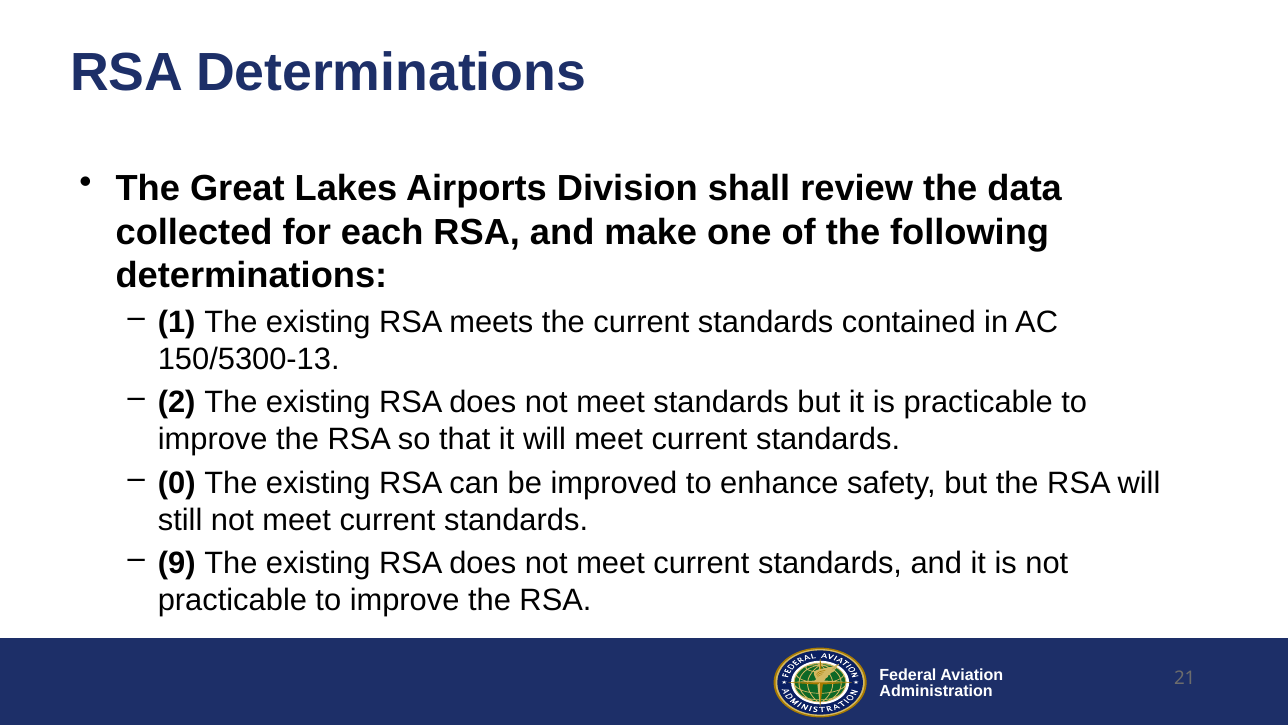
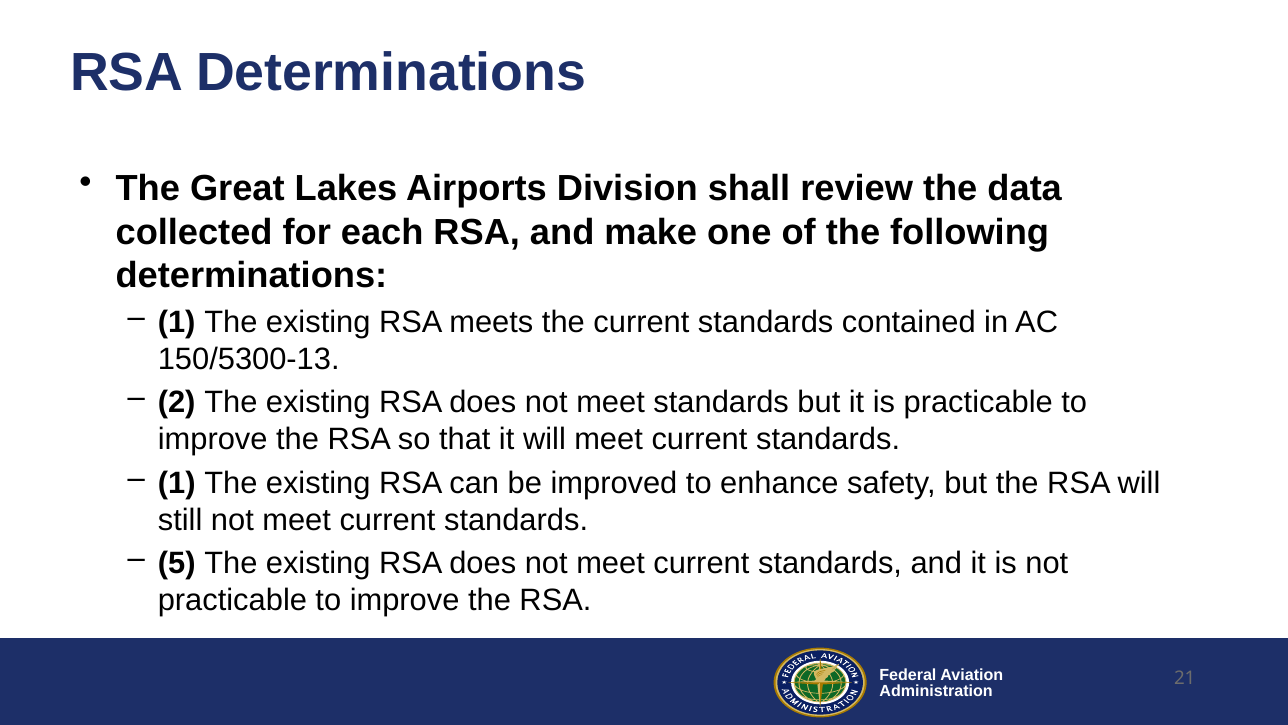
0 at (177, 483): 0 -> 1
9: 9 -> 5
